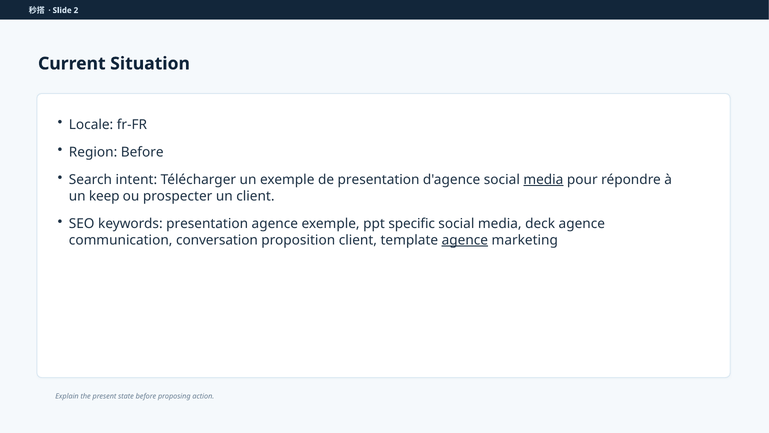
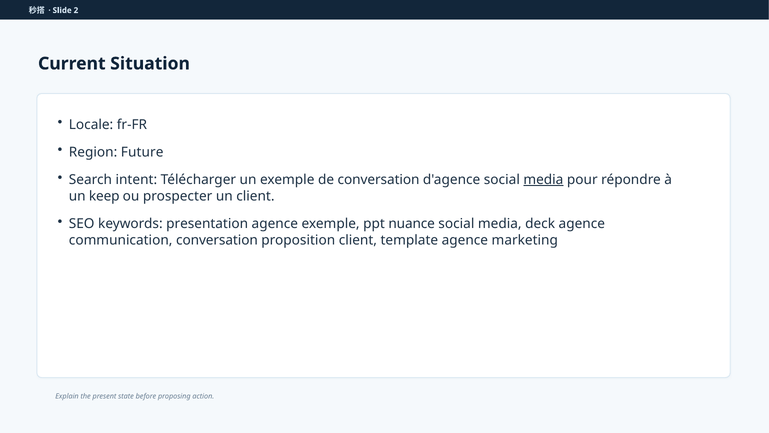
Region Before: Before -> Future
de presentation: presentation -> conversation
specific: specific -> nuance
agence at (465, 240) underline: present -> none
